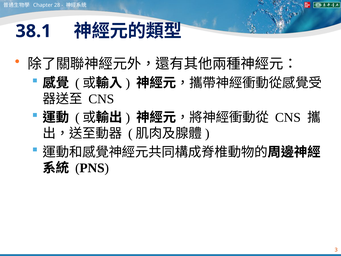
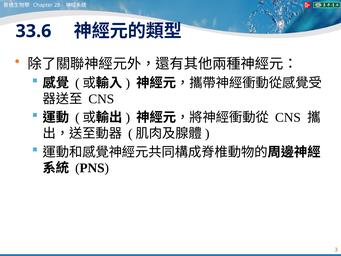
38.1: 38.1 -> 33.6
